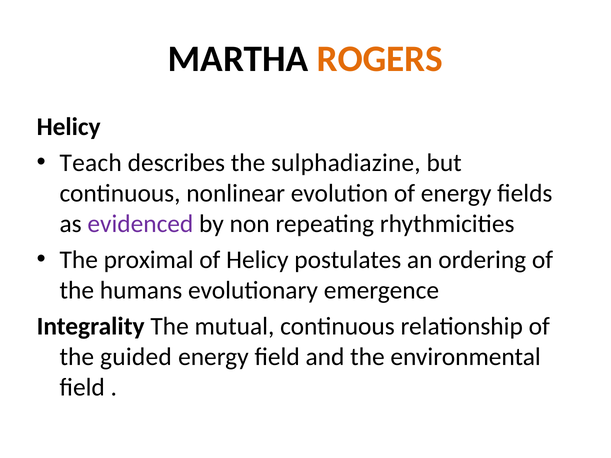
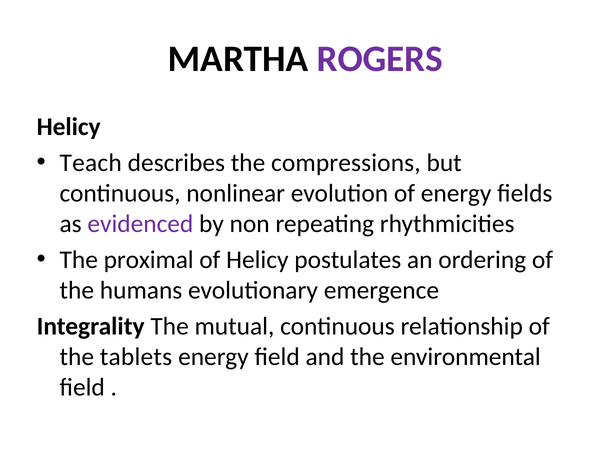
ROGERS colour: orange -> purple
sulphadiazine: sulphadiazine -> compressions
guided: guided -> tablets
